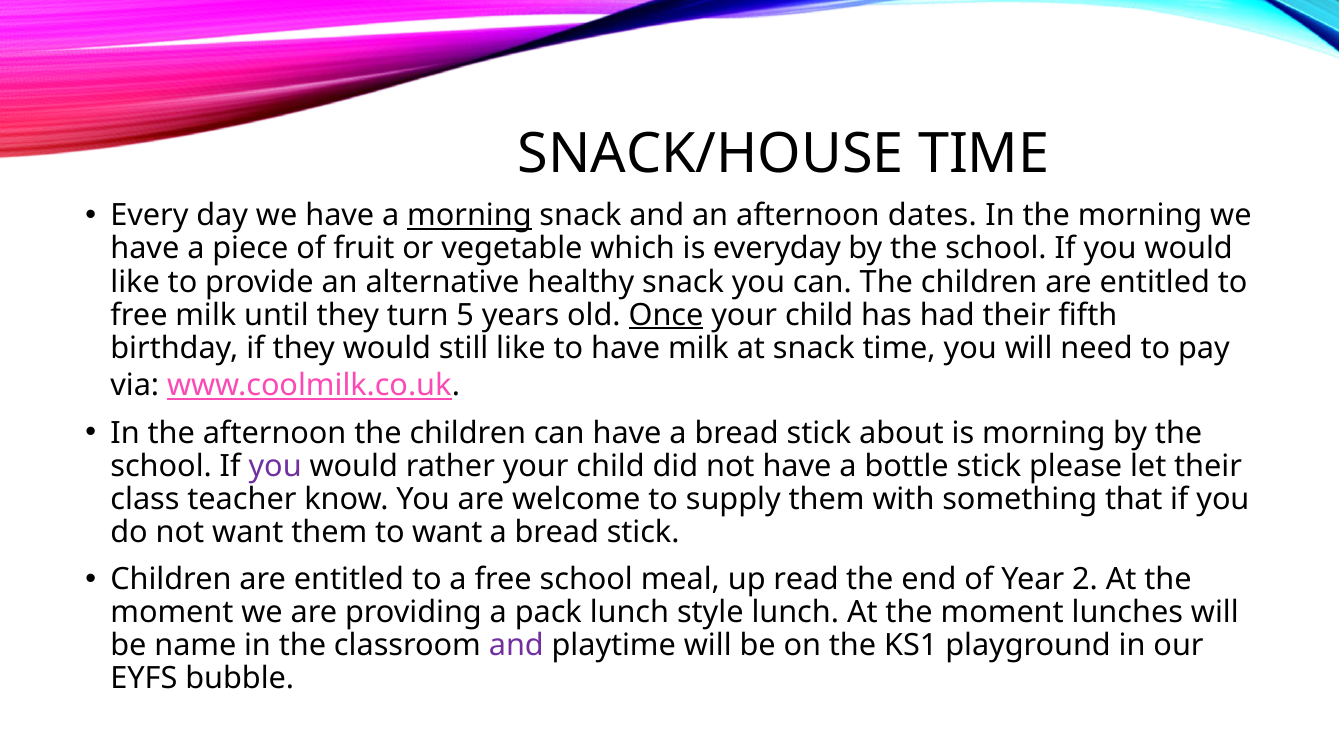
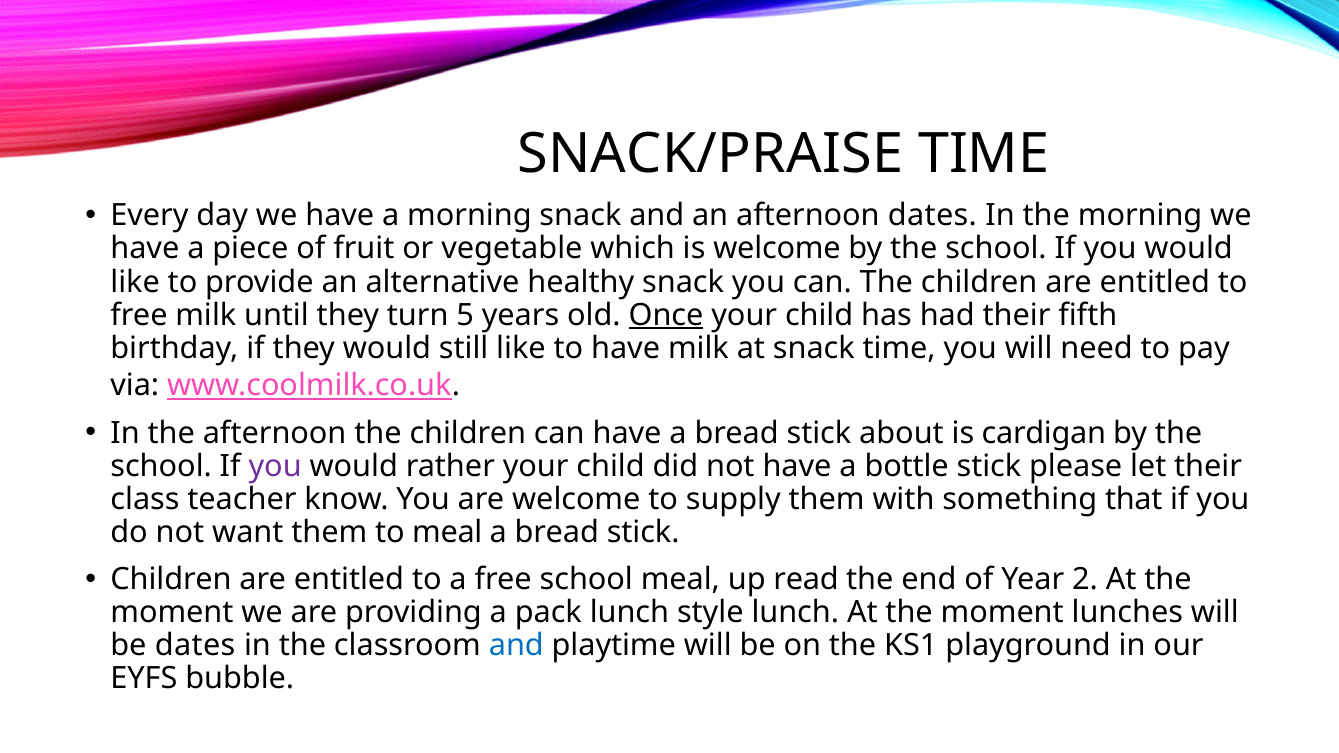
SNACK/HOUSE: SNACK/HOUSE -> SNACK/PRAISE
morning at (469, 216) underline: present -> none
is everyday: everyday -> welcome
is morning: morning -> cardigan
to want: want -> meal
be name: name -> dates
and at (516, 646) colour: purple -> blue
